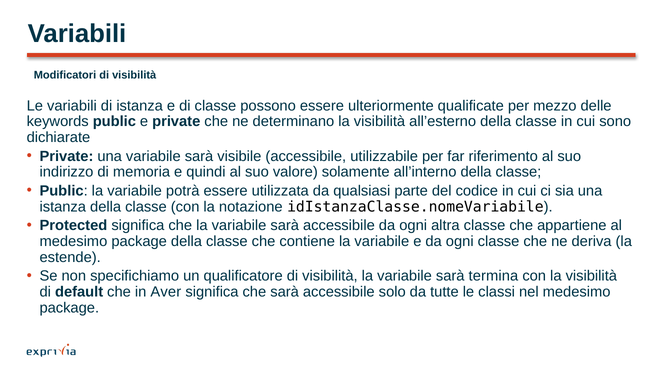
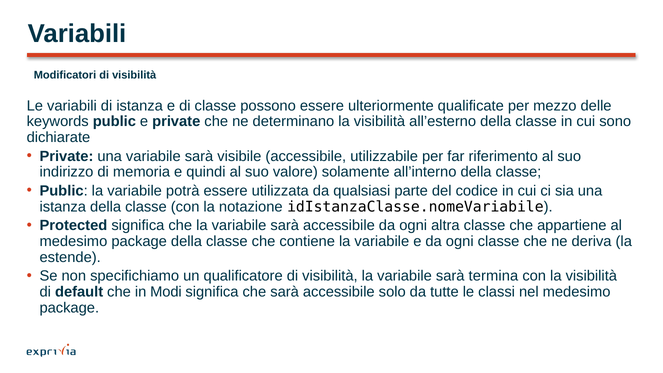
Aver: Aver -> Modi
